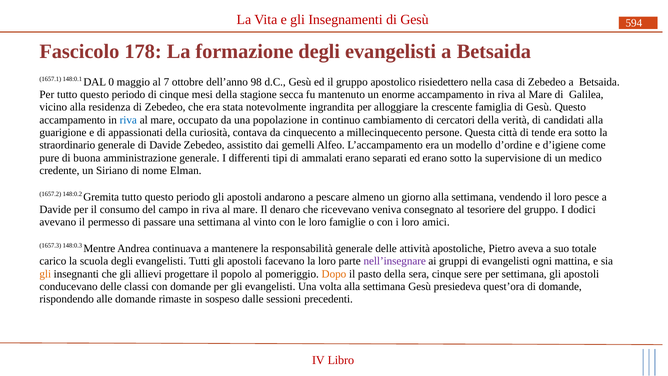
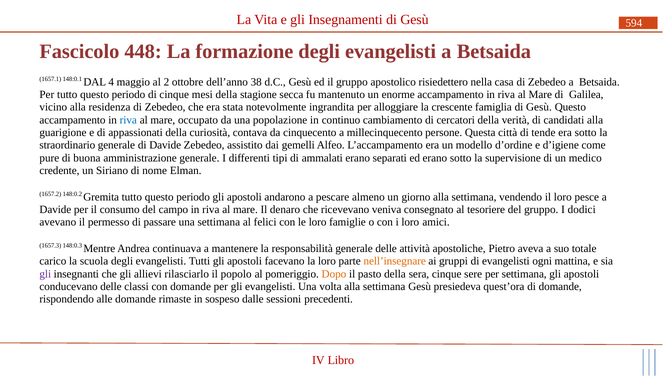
178: 178 -> 448
0: 0 -> 4
7: 7 -> 2
98: 98 -> 38
vinto: vinto -> felici
nell’insegnare colour: purple -> orange
gli at (45, 274) colour: orange -> purple
progettare: progettare -> rilasciarlo
